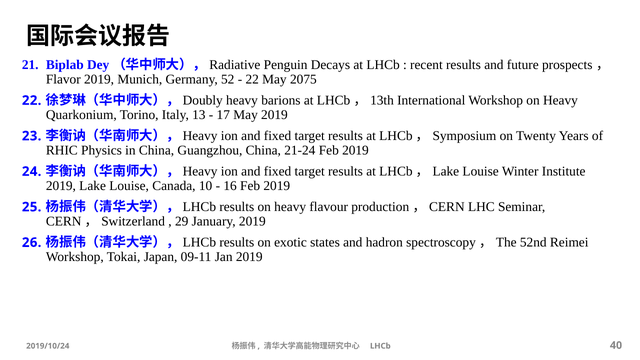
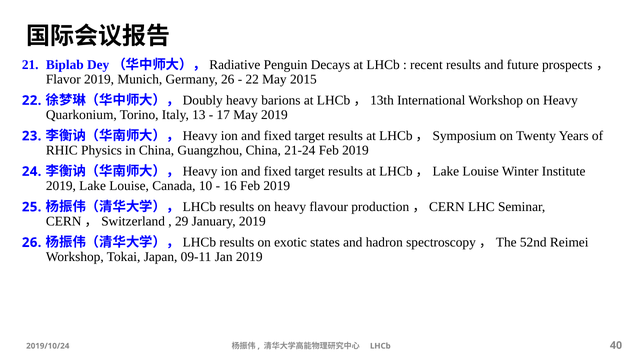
Germany 52: 52 -> 26
2075: 2075 -> 2015
